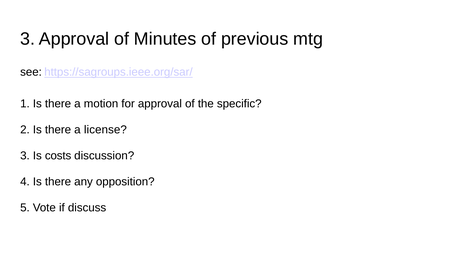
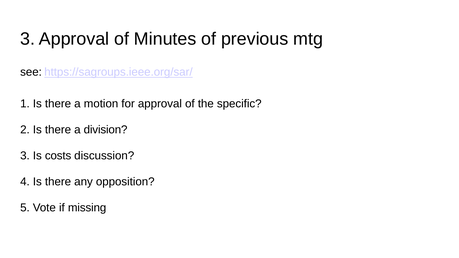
license: license -> division
discuss: discuss -> missing
